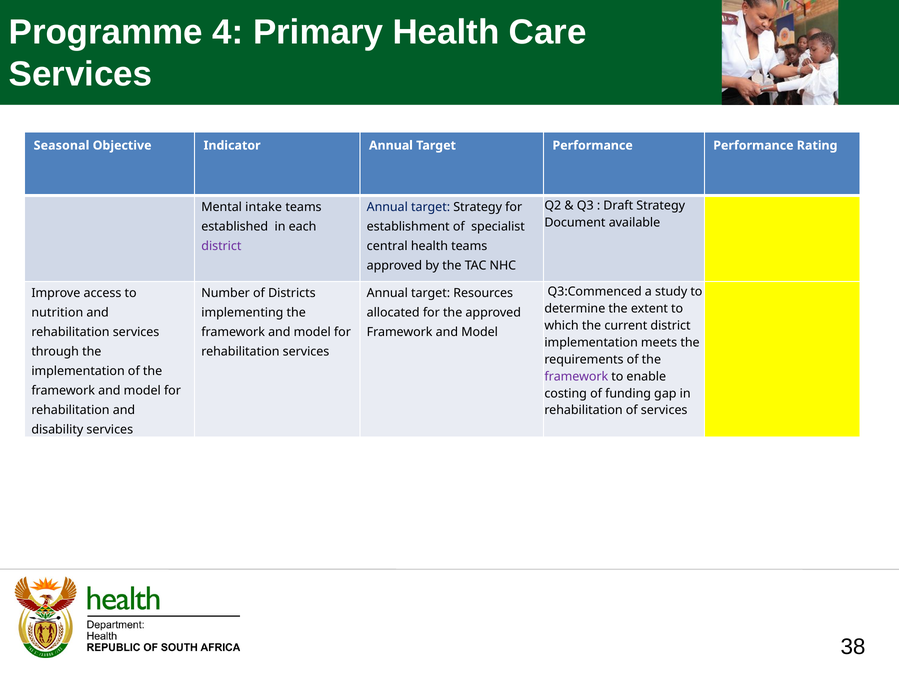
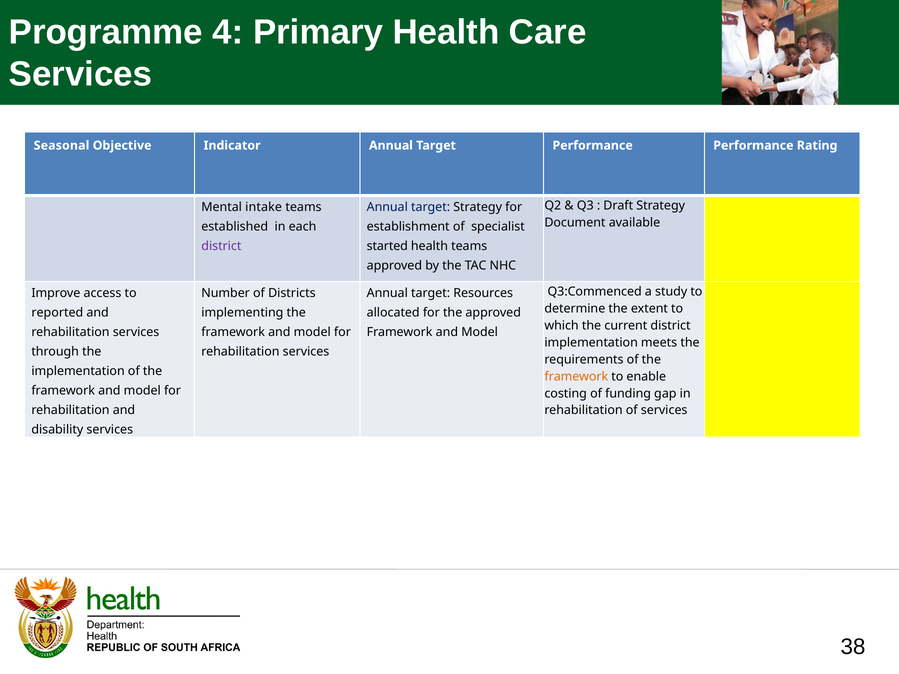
central: central -> started
nutrition: nutrition -> reported
framework at (576, 377) colour: purple -> orange
